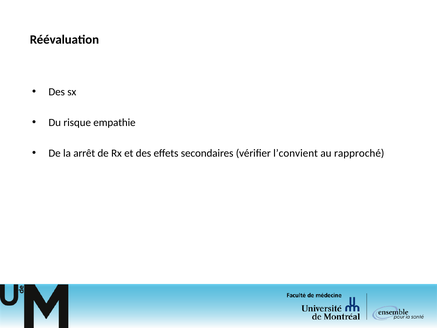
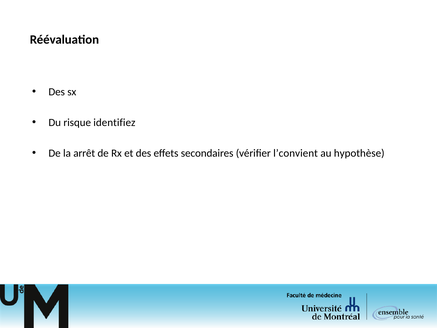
empathie: empathie -> identifiez
rapproché: rapproché -> hypothèse
